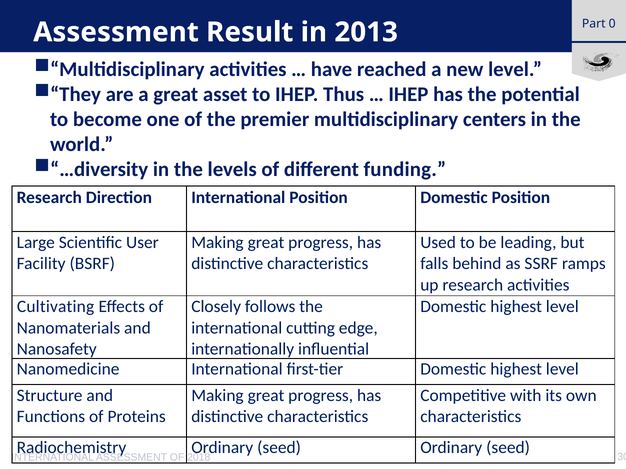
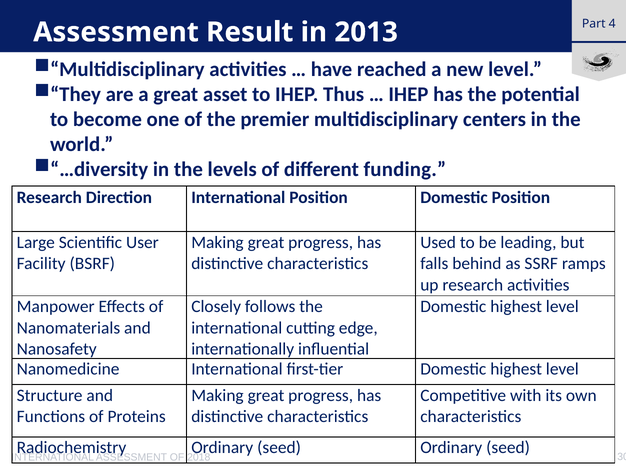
0: 0 -> 4
Cultivating: Cultivating -> Manpower
